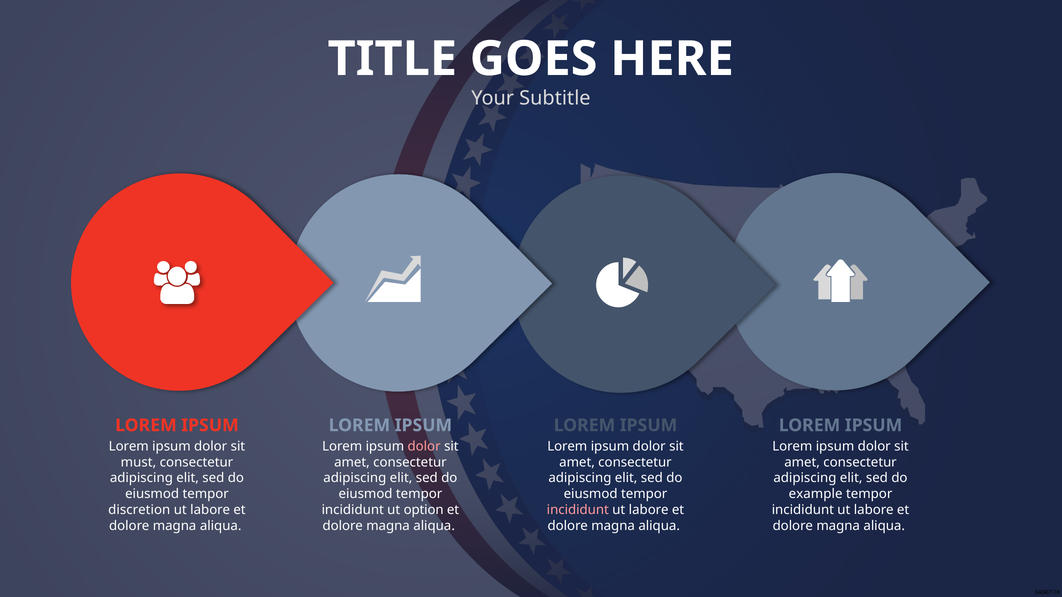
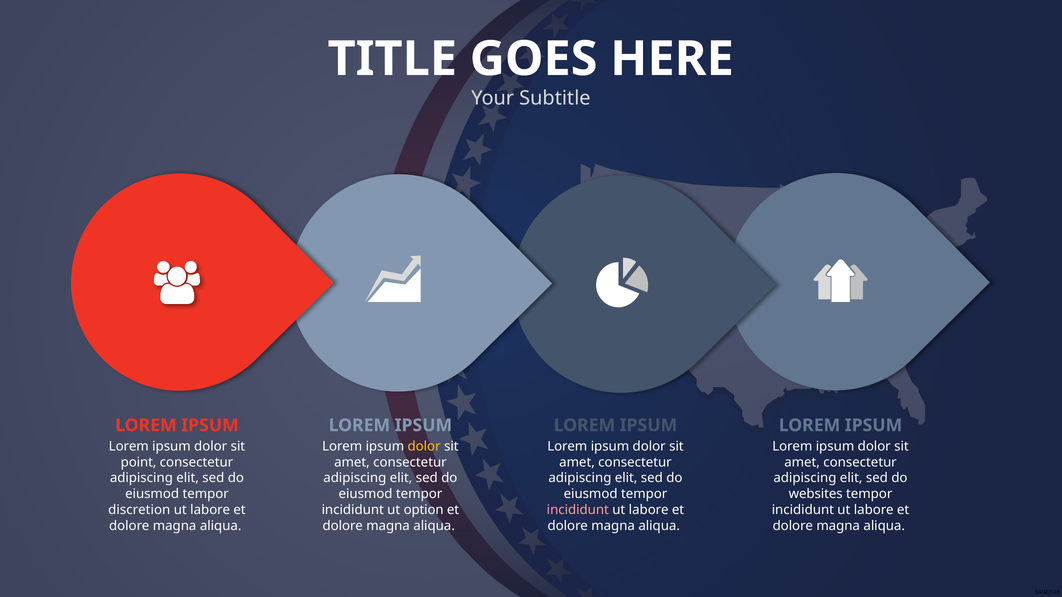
dolor at (424, 447) colour: pink -> yellow
must: must -> point
example: example -> websites
